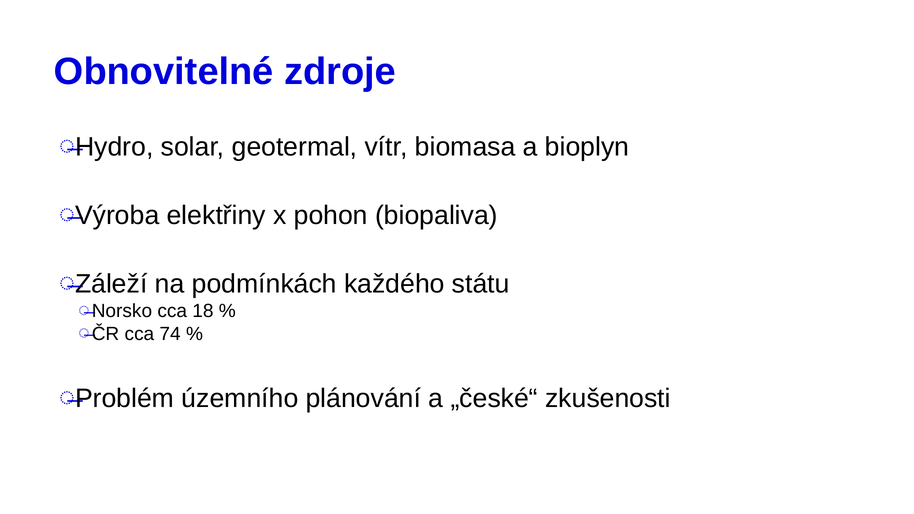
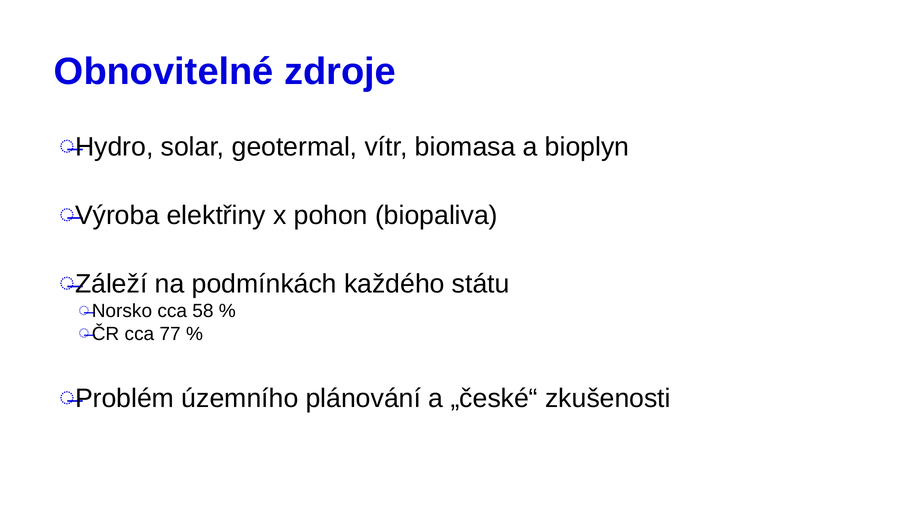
18: 18 -> 58
74: 74 -> 77
